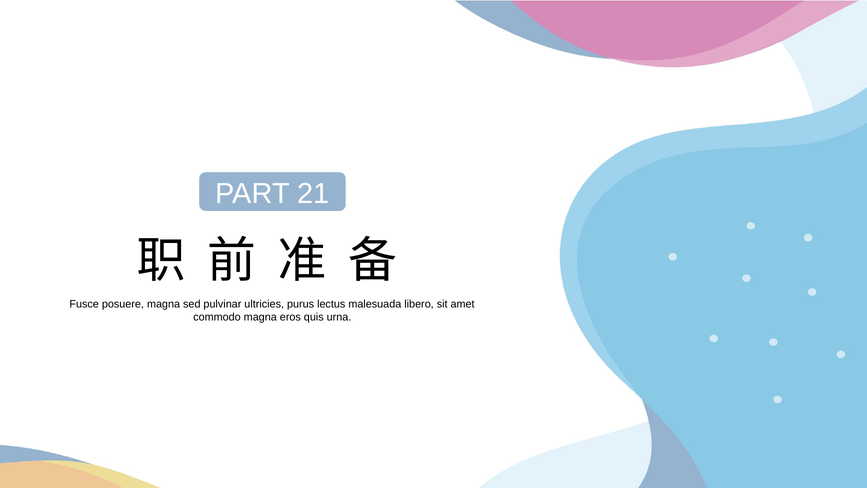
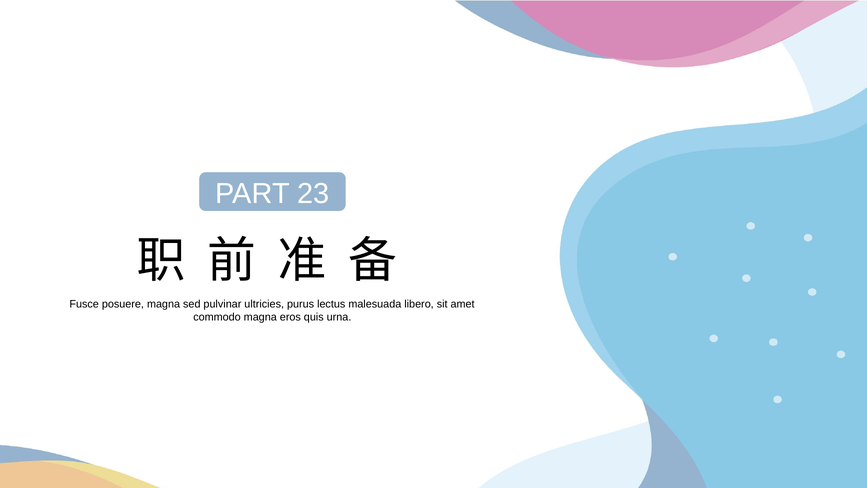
21: 21 -> 23
